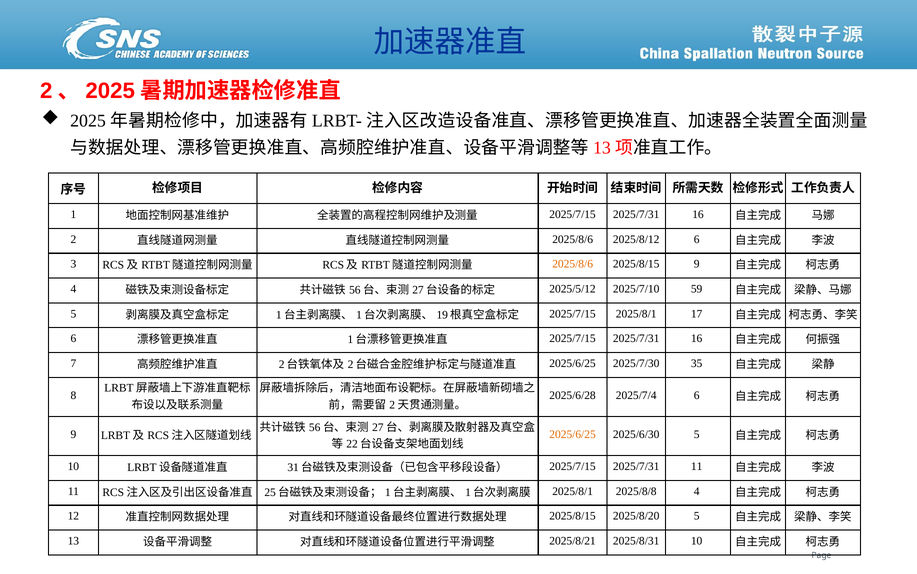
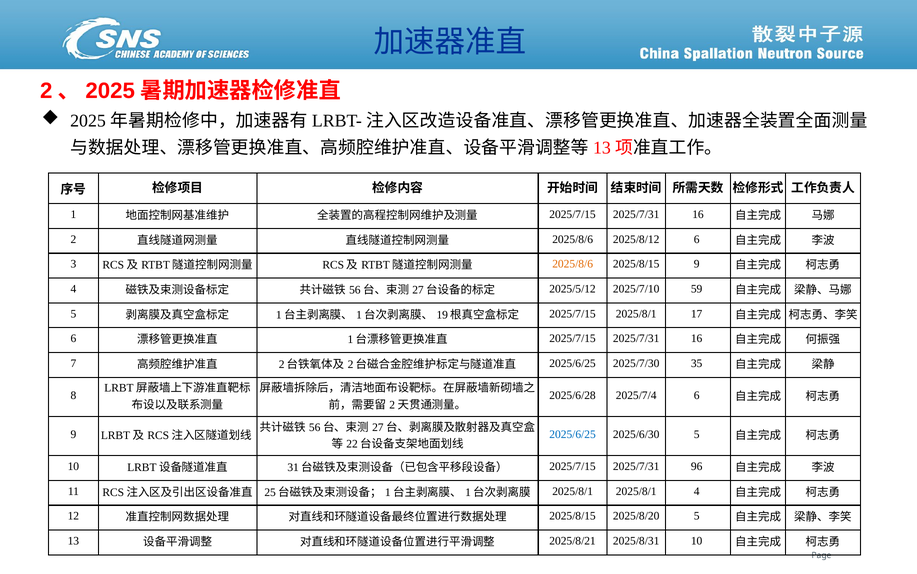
2025/6/25 at (573, 434) colour: orange -> blue
2025/7/31 11: 11 -> 96
2025/8/1 2025/8/8: 2025/8/8 -> 2025/8/1
